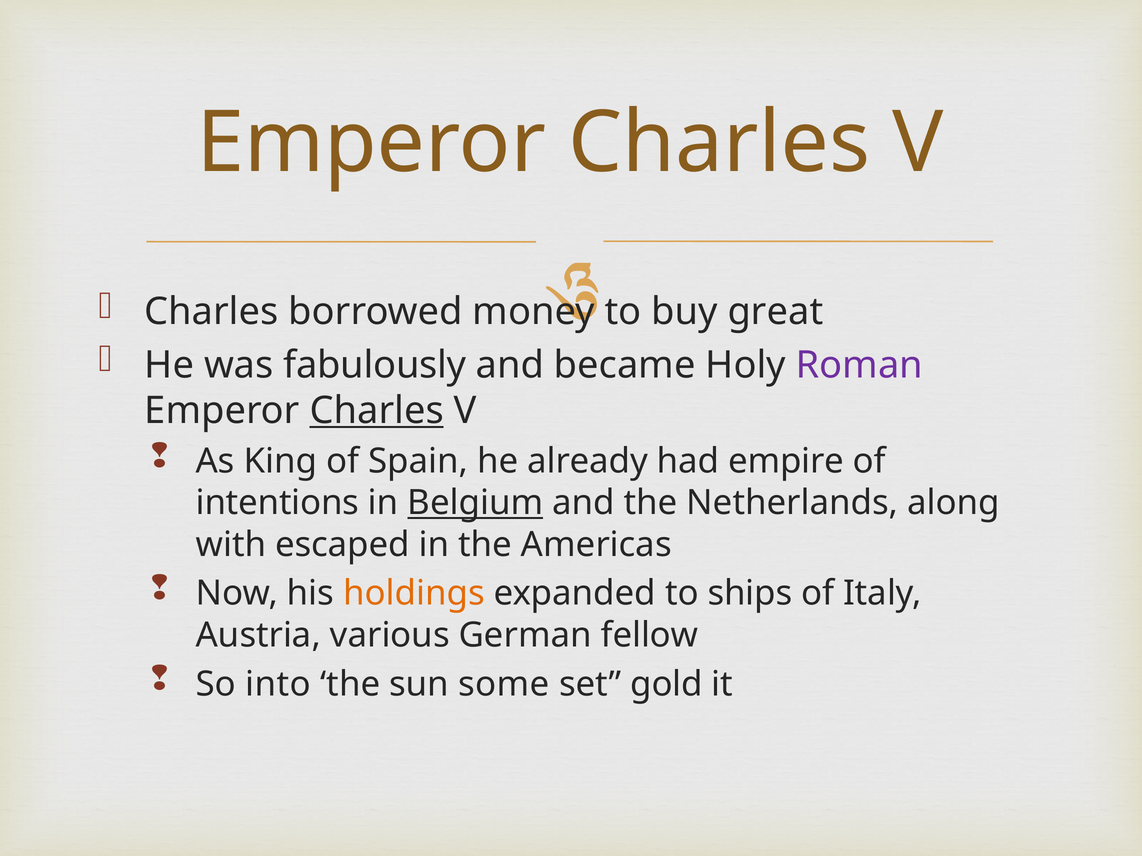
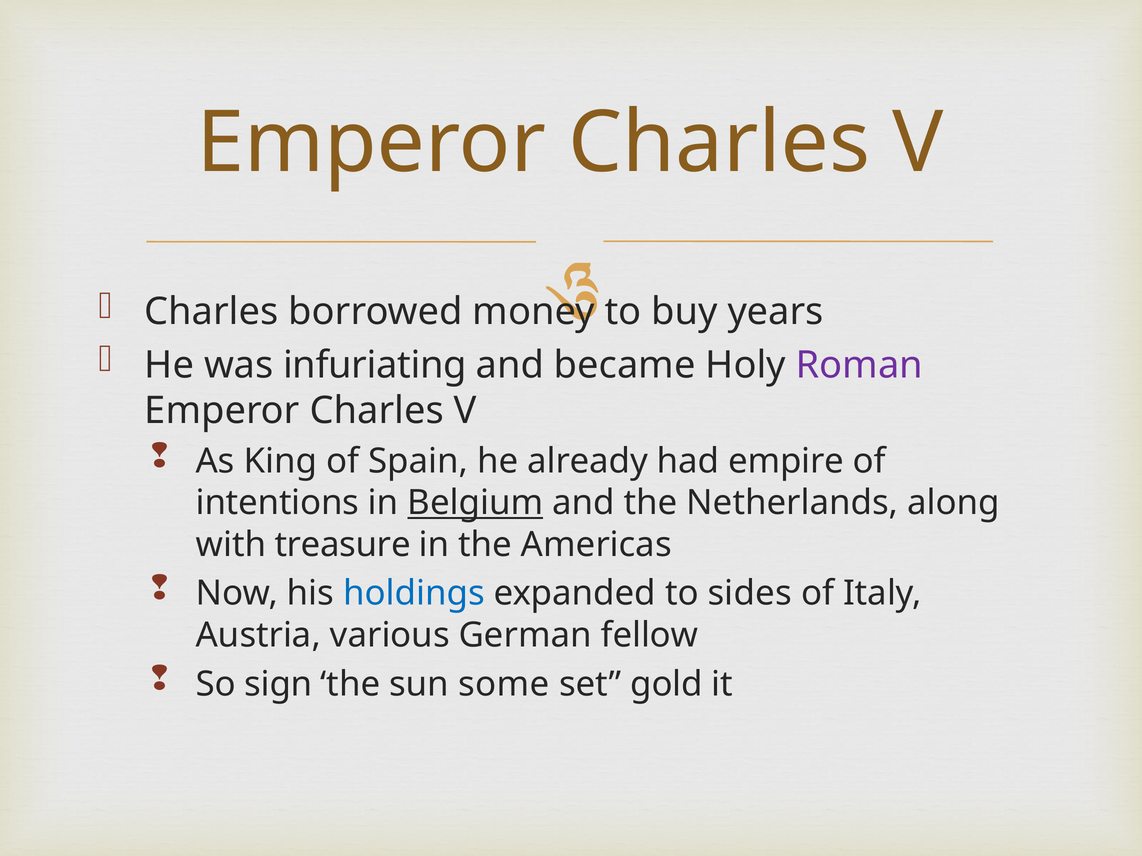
great: great -> years
fabulously: fabulously -> infuriating
Charles at (377, 411) underline: present -> none
escaped: escaped -> treasure
holdings colour: orange -> blue
ships: ships -> sides
into: into -> sign
